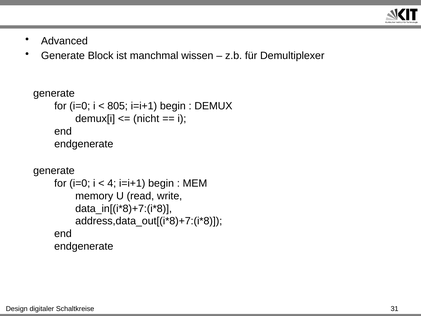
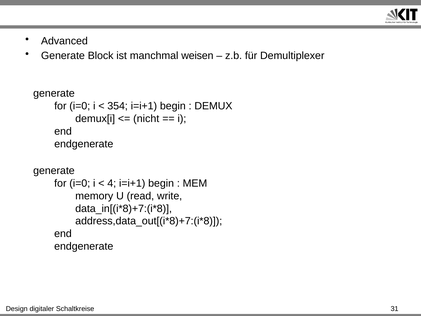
wissen: wissen -> weisen
805: 805 -> 354
